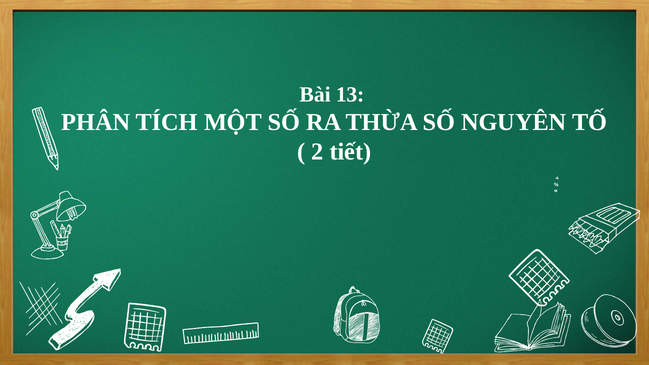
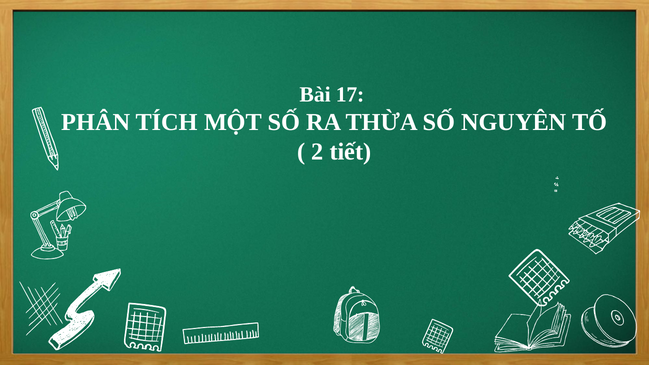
13: 13 -> 17
